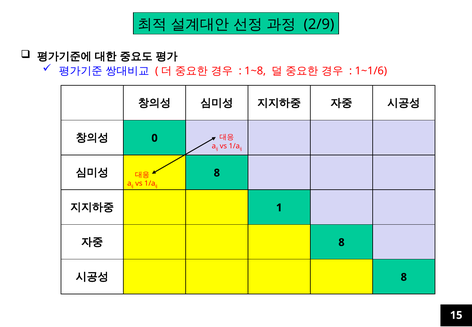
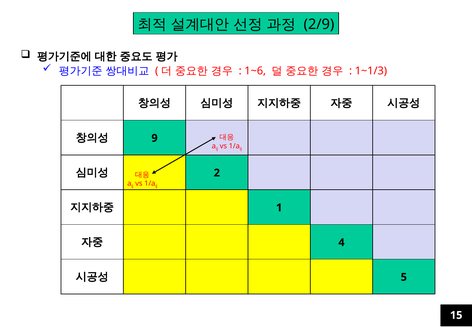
1~8: 1~8 -> 1~6
1~1/6: 1~1/6 -> 1~1/3
0: 0 -> 9
8 at (217, 173): 8 -> 2
8 at (341, 242): 8 -> 4
8 at (404, 277): 8 -> 5
